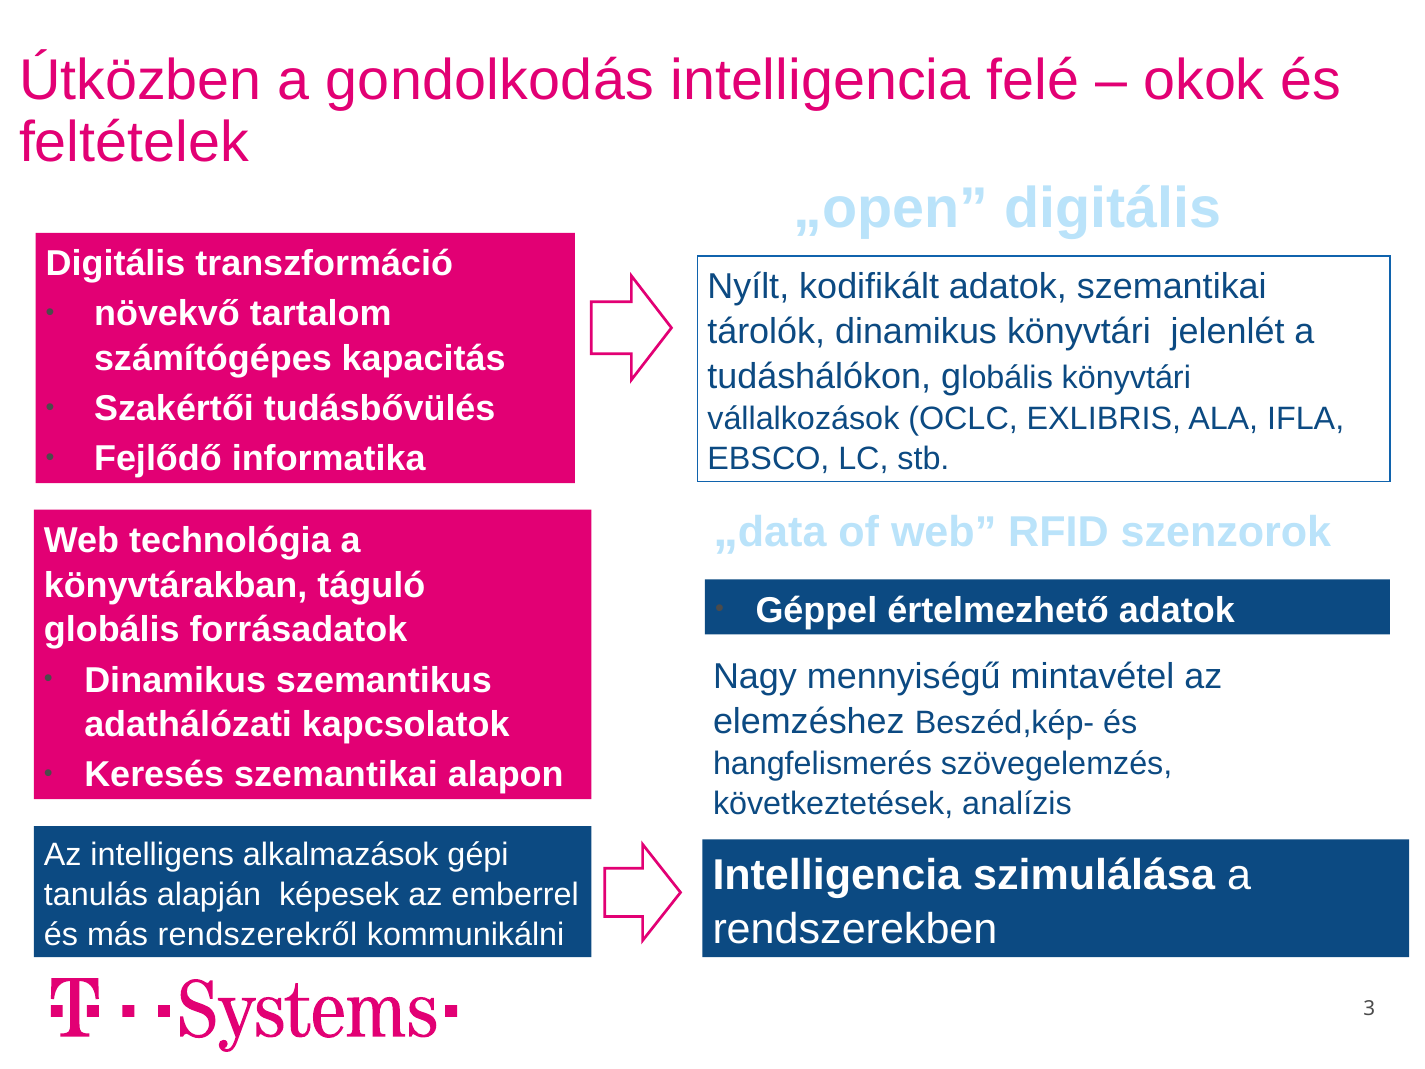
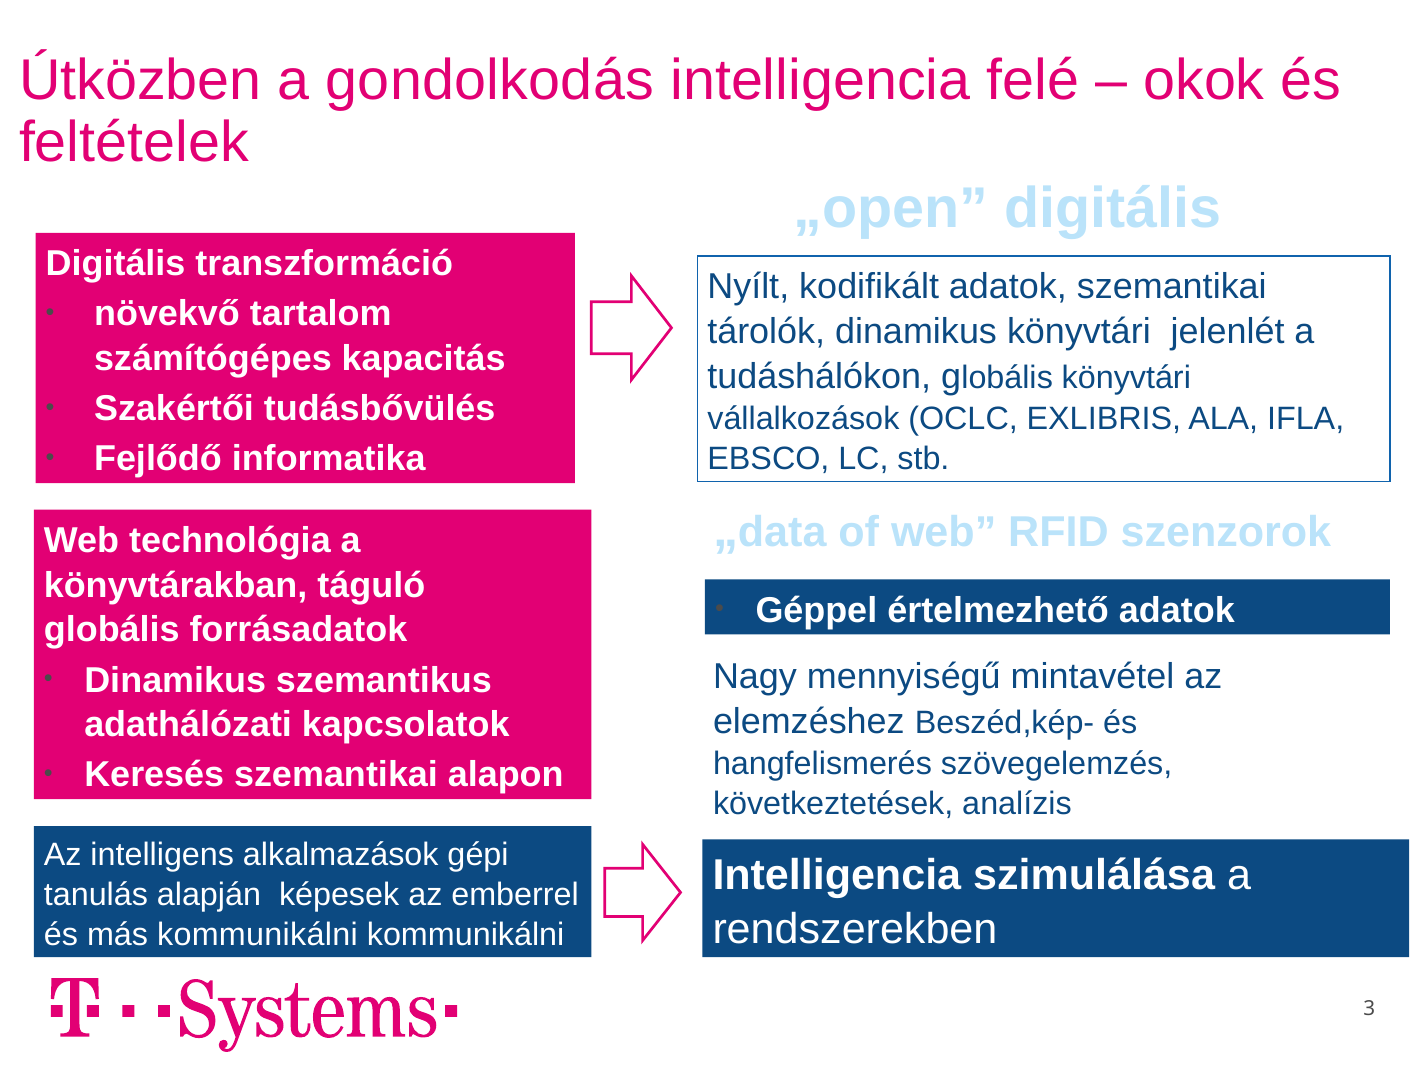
más rendszerekről: rendszerekről -> kommunikálni
